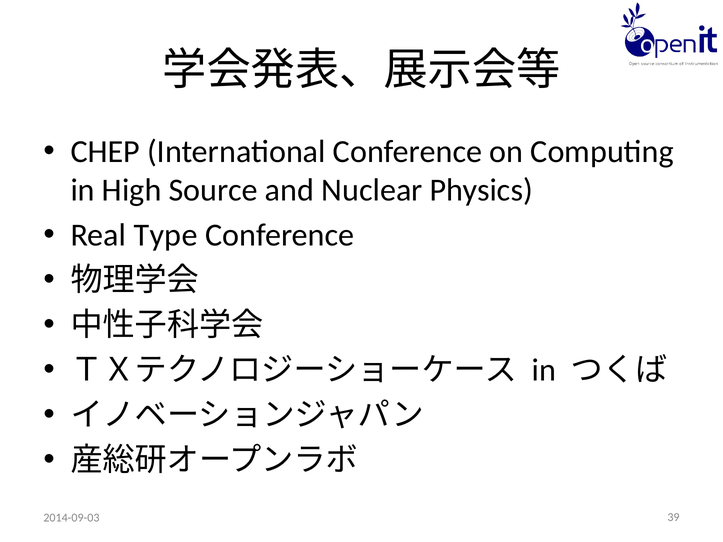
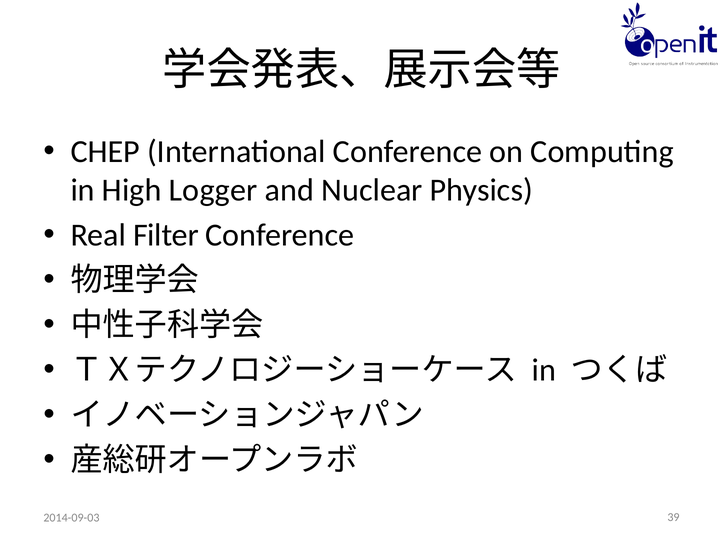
Source: Source -> Logger
Type: Type -> Filter
